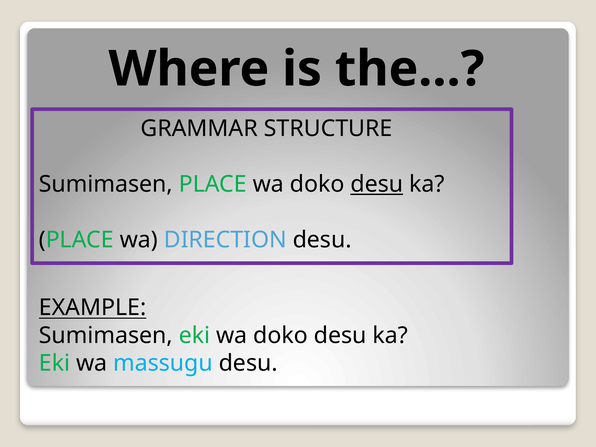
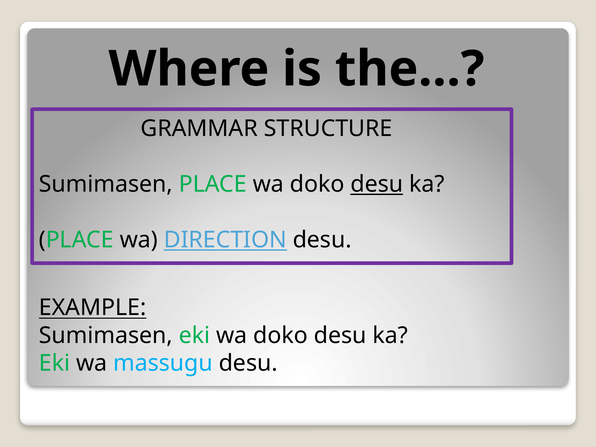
DIRECTION underline: none -> present
